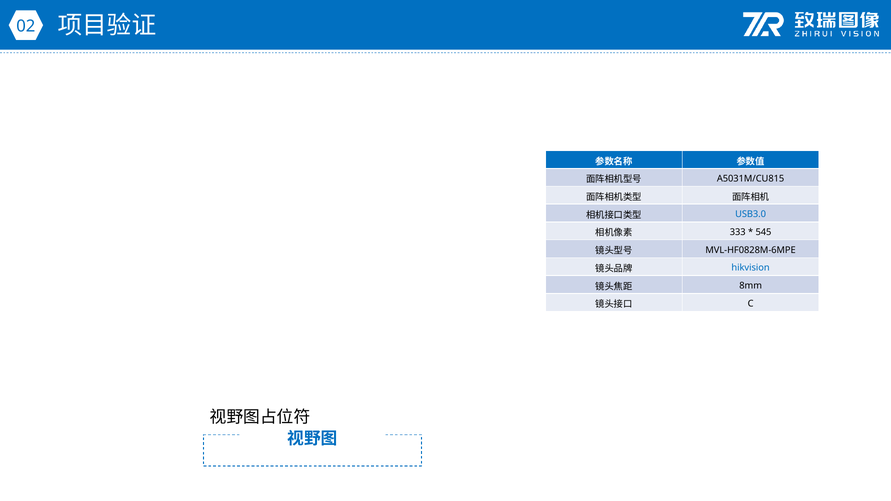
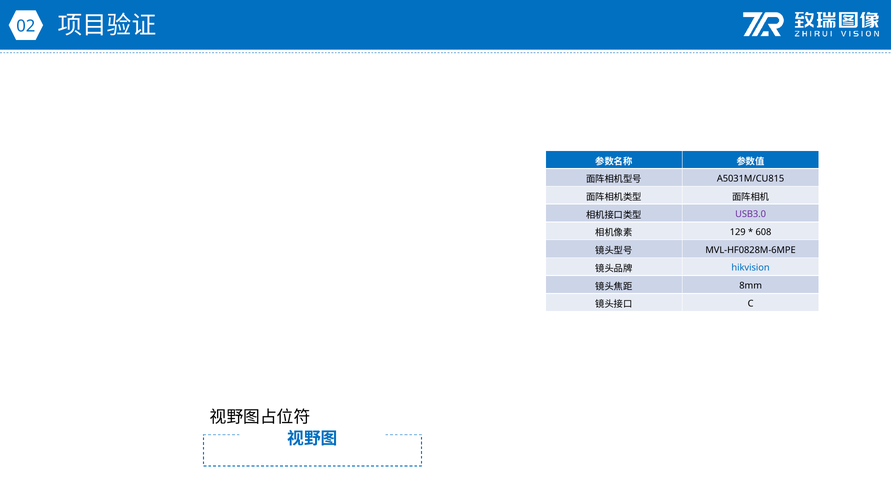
USB3.0 colour: blue -> purple
333: 333 -> 129
545: 545 -> 608
